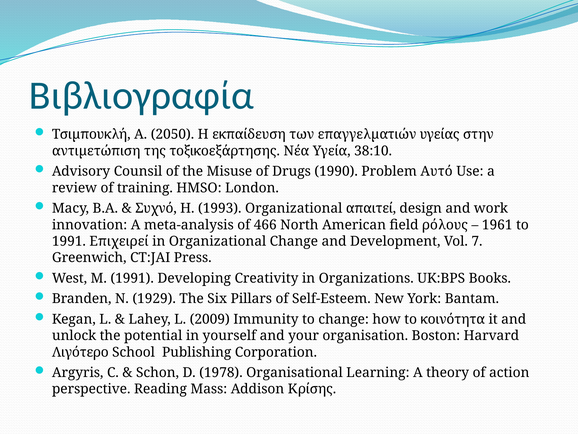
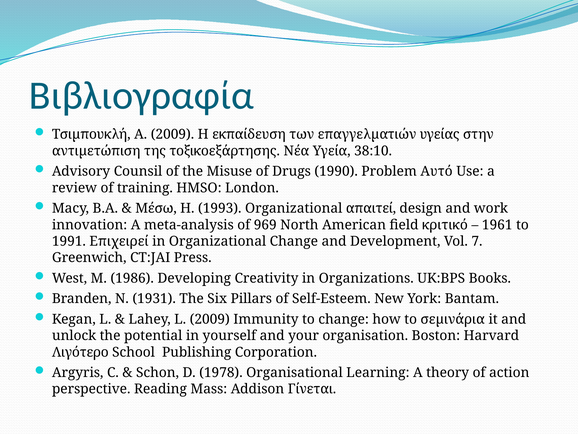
Α 2050: 2050 -> 2009
Συχνό: Συχνό -> Μέσω
466: 466 -> 969
ρόλους: ρόλους -> κριτικό
M 1991: 1991 -> 1986
1929: 1929 -> 1931
κοινότητα: κοινότητα -> σεµινάρια
Κρίσης: Κρίσης -> Γίνεται
